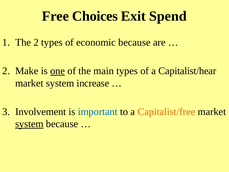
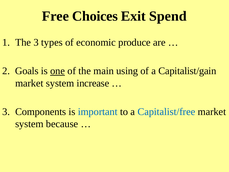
The 2: 2 -> 3
economic because: because -> produce
Make: Make -> Goals
main types: types -> using
Capitalist/hear: Capitalist/hear -> Capitalist/gain
Involvement: Involvement -> Components
Capitalist/free colour: orange -> blue
system at (29, 124) underline: present -> none
